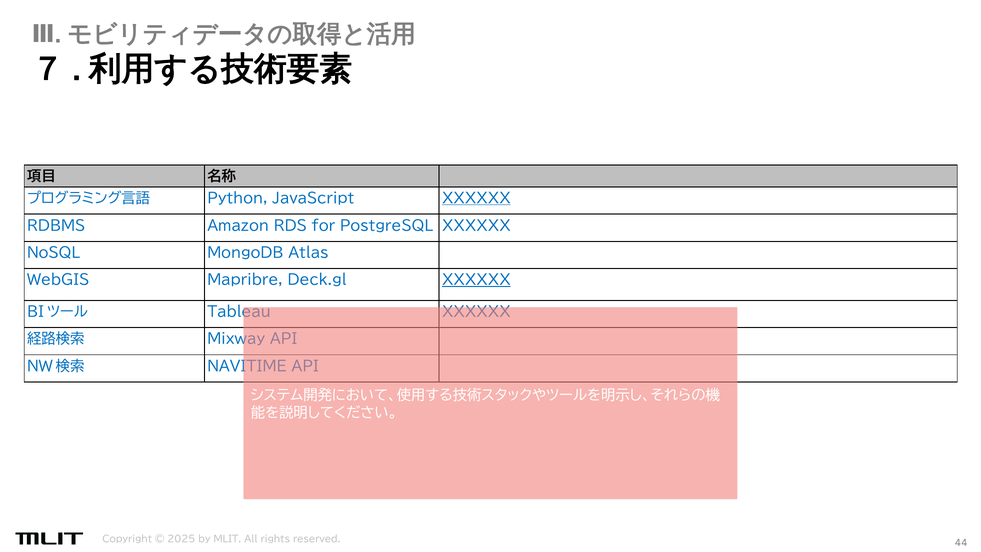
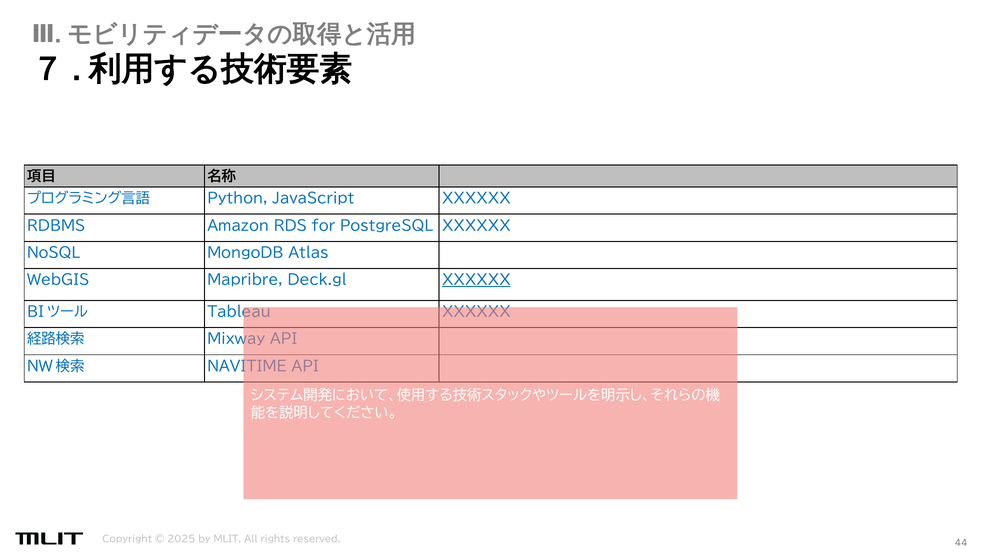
XXXXXX at (476, 199) underline: present -> none
